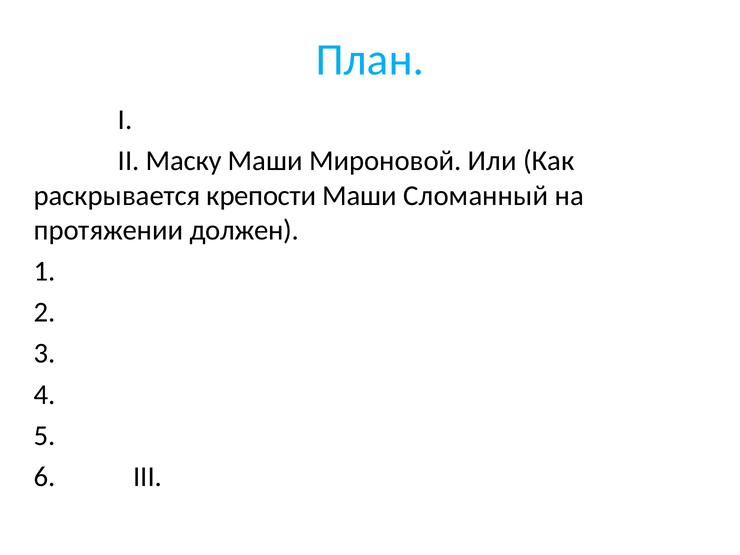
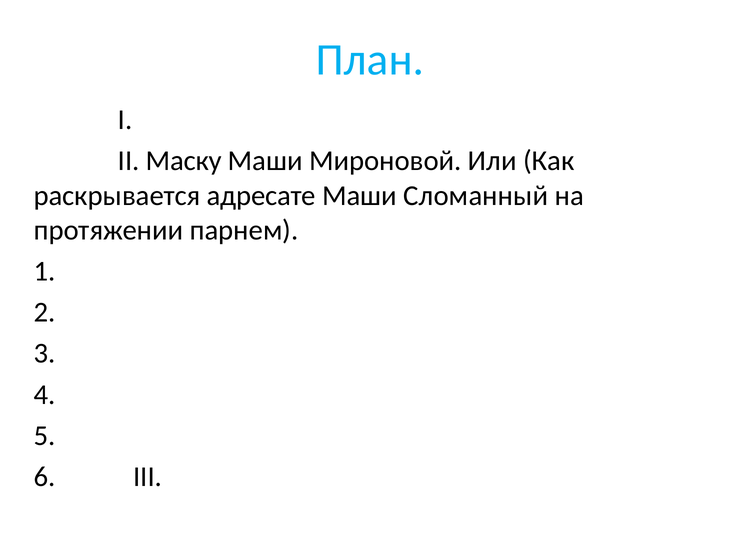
крепости: крепости -> адресате
должен: должен -> парнем
